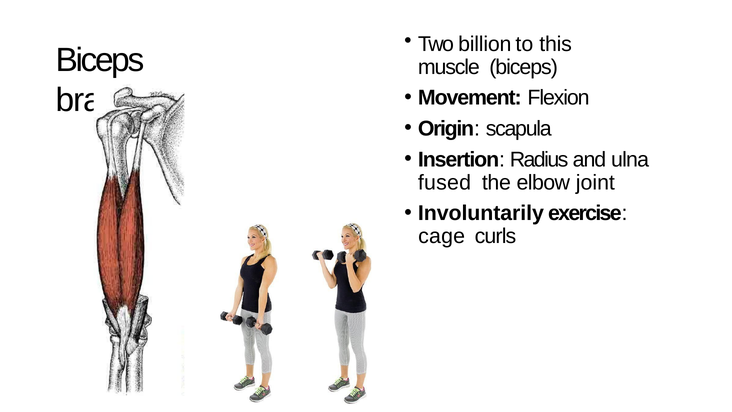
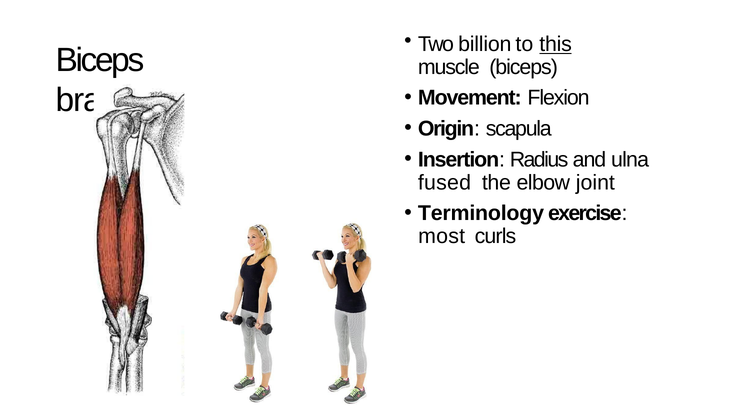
this underline: none -> present
Involuntarily: Involuntarily -> Terminology
cage: cage -> most
